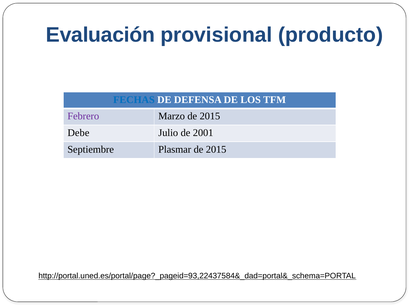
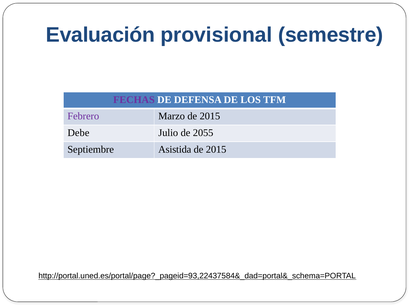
producto: producto -> semestre
FECHAS colour: blue -> purple
2001: 2001 -> 2055
Plasmar: Plasmar -> Asistida
